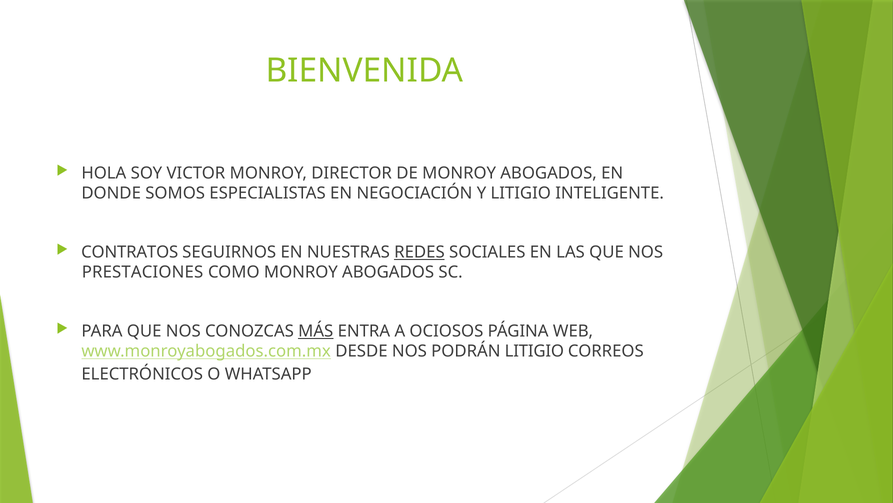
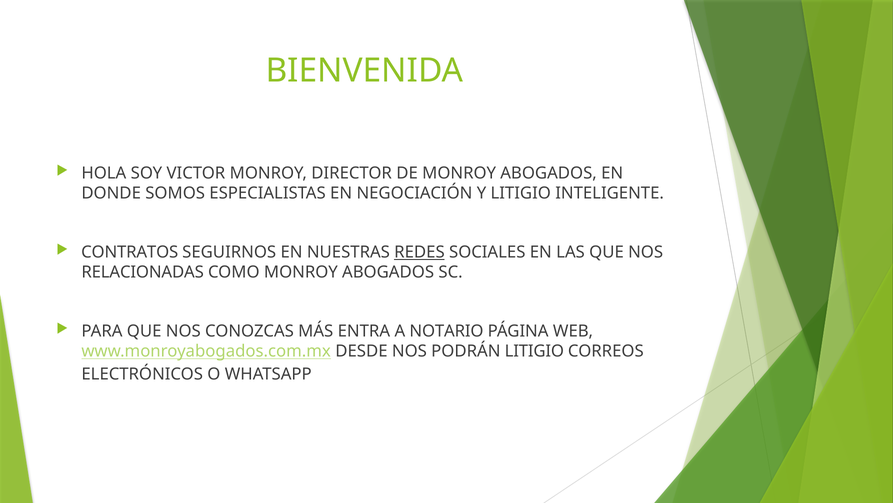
PRESTACIONES: PRESTACIONES -> RELACIONADAS
MÁS underline: present -> none
OCIOSOS: OCIOSOS -> NOTARIO
